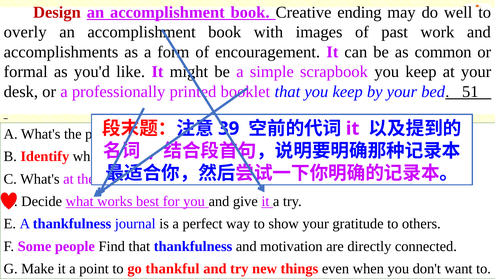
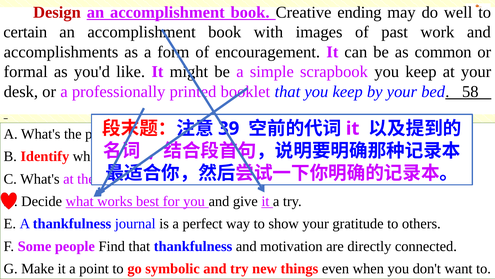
overly: overly -> certain
51: 51 -> 58
thankful: thankful -> symbolic
